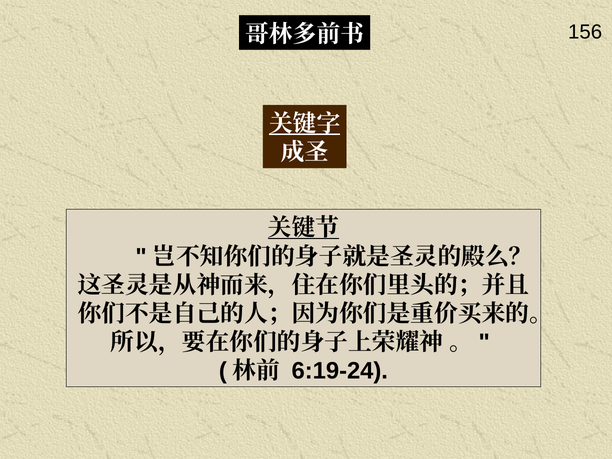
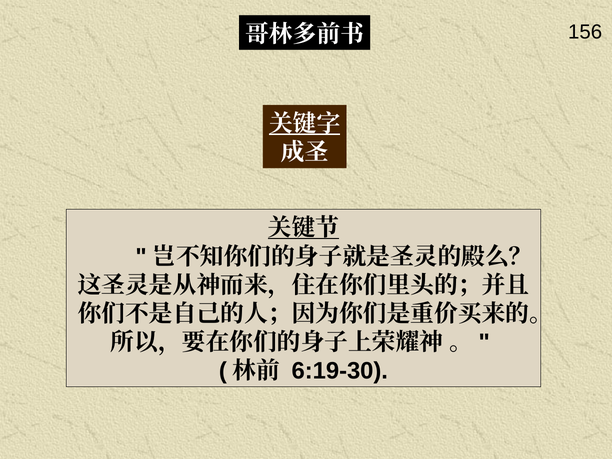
6:19-24: 6:19-24 -> 6:19-30
